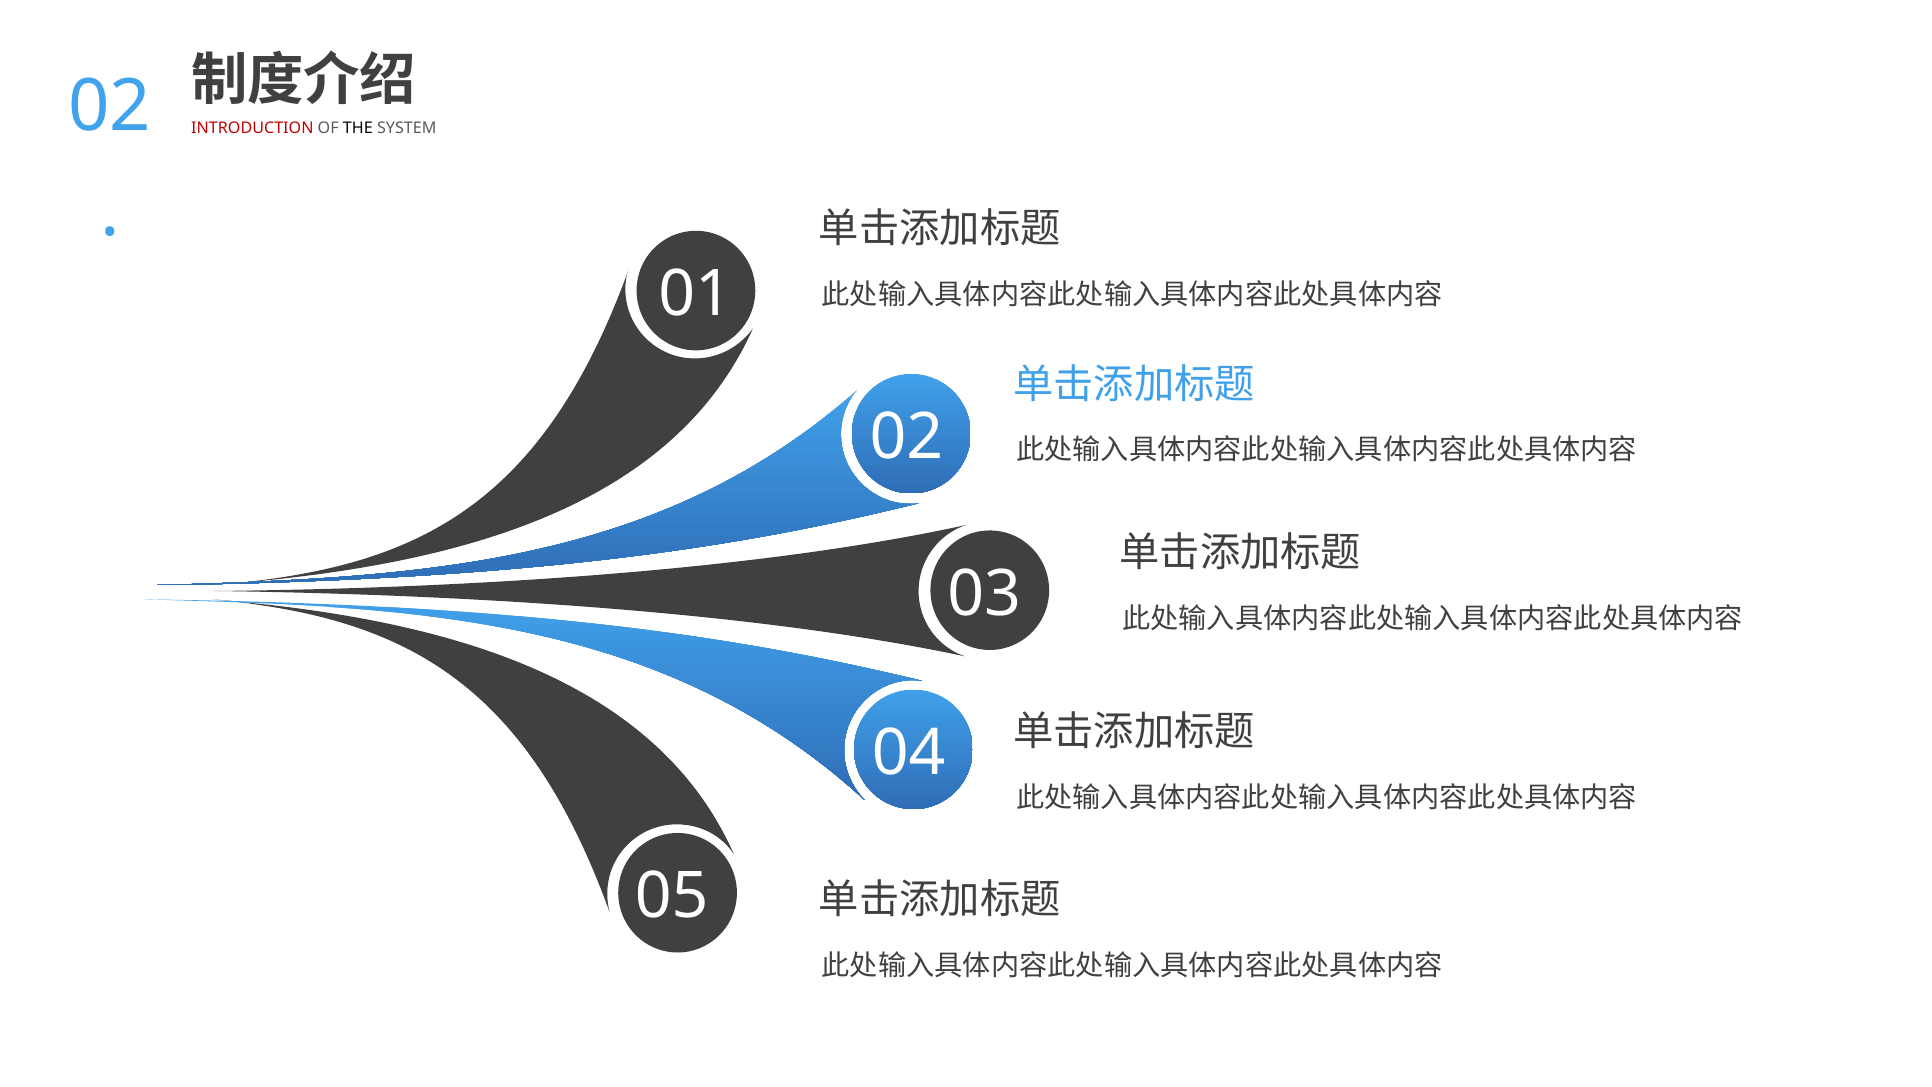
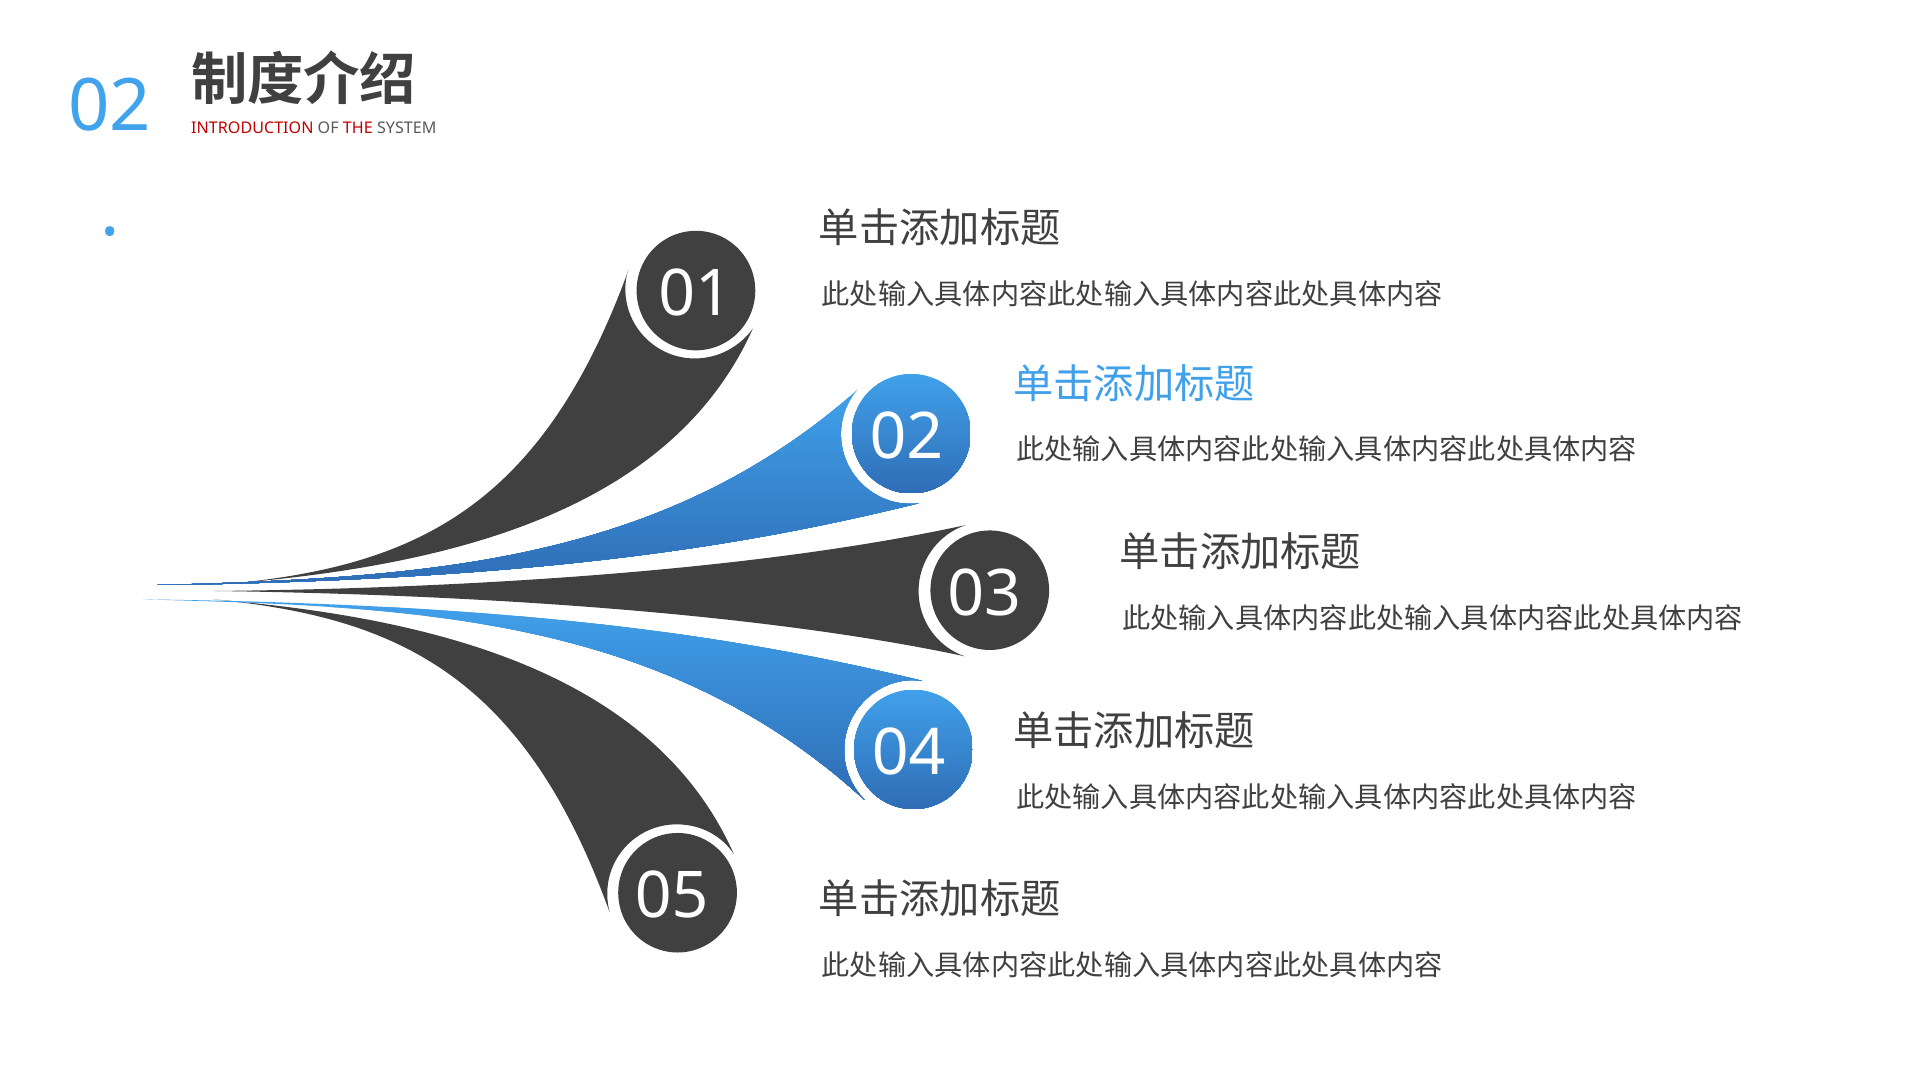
THE colour: black -> red
